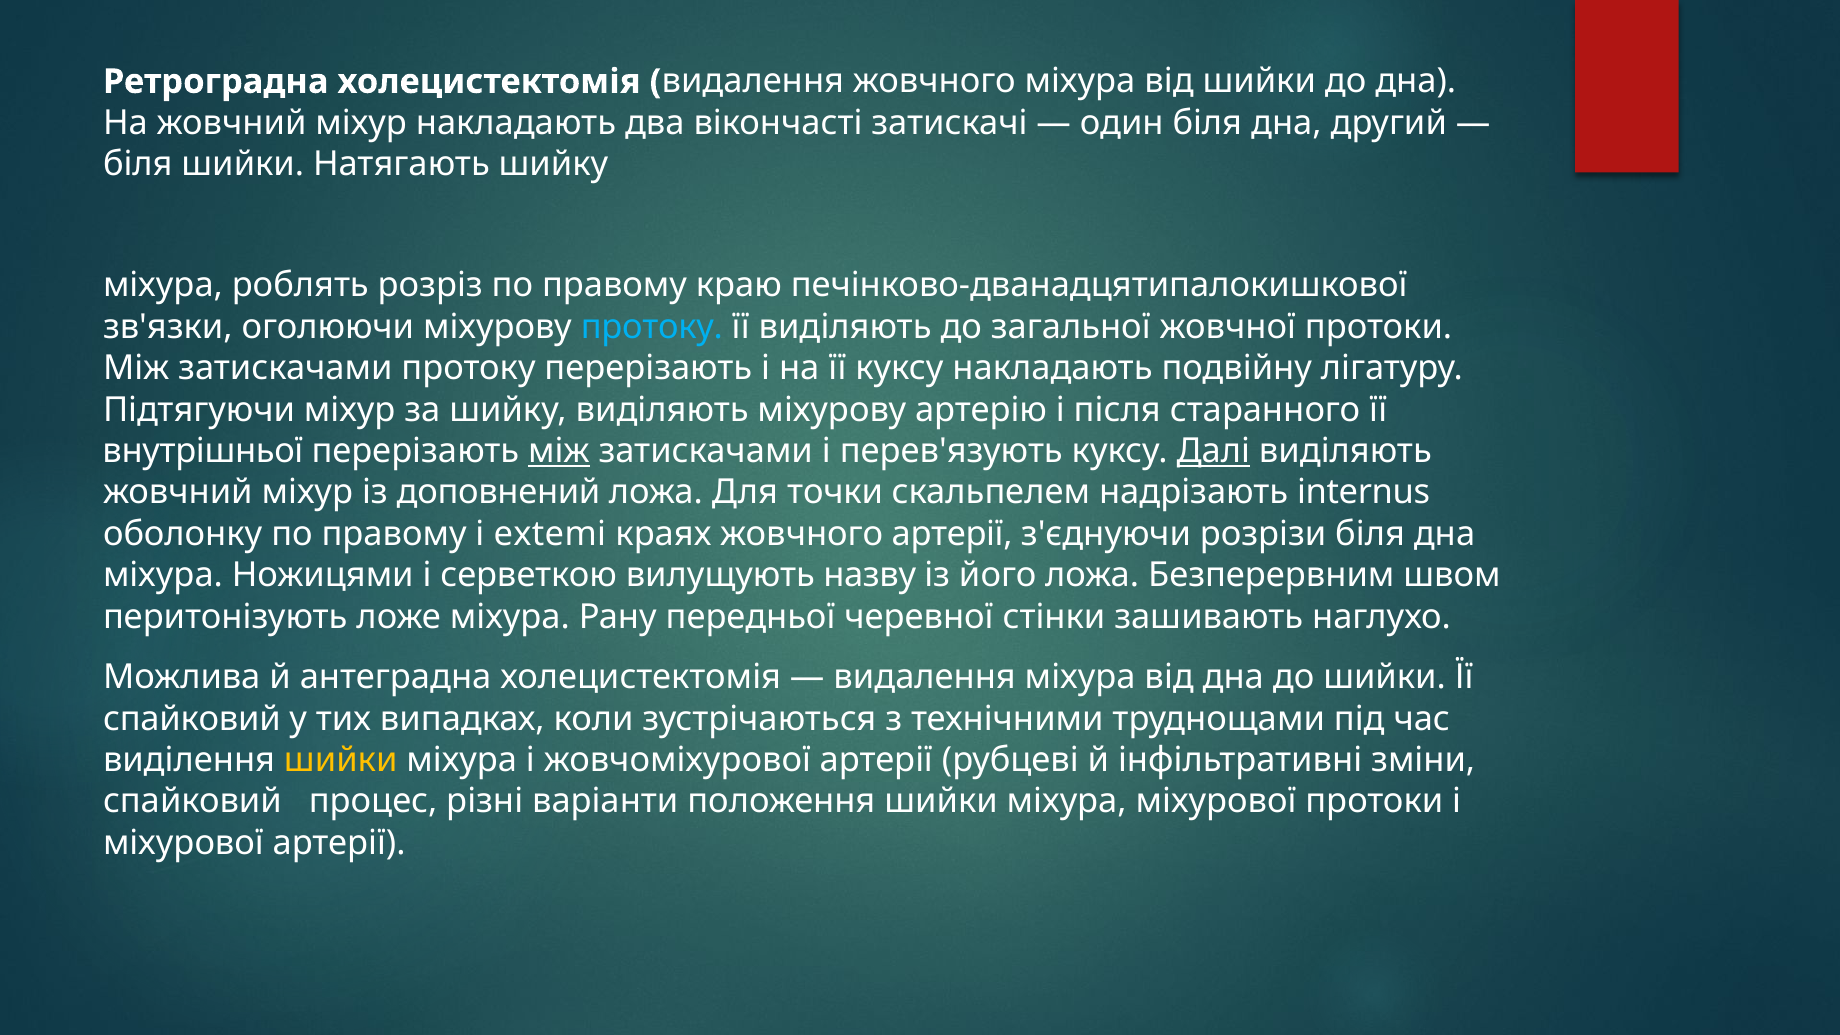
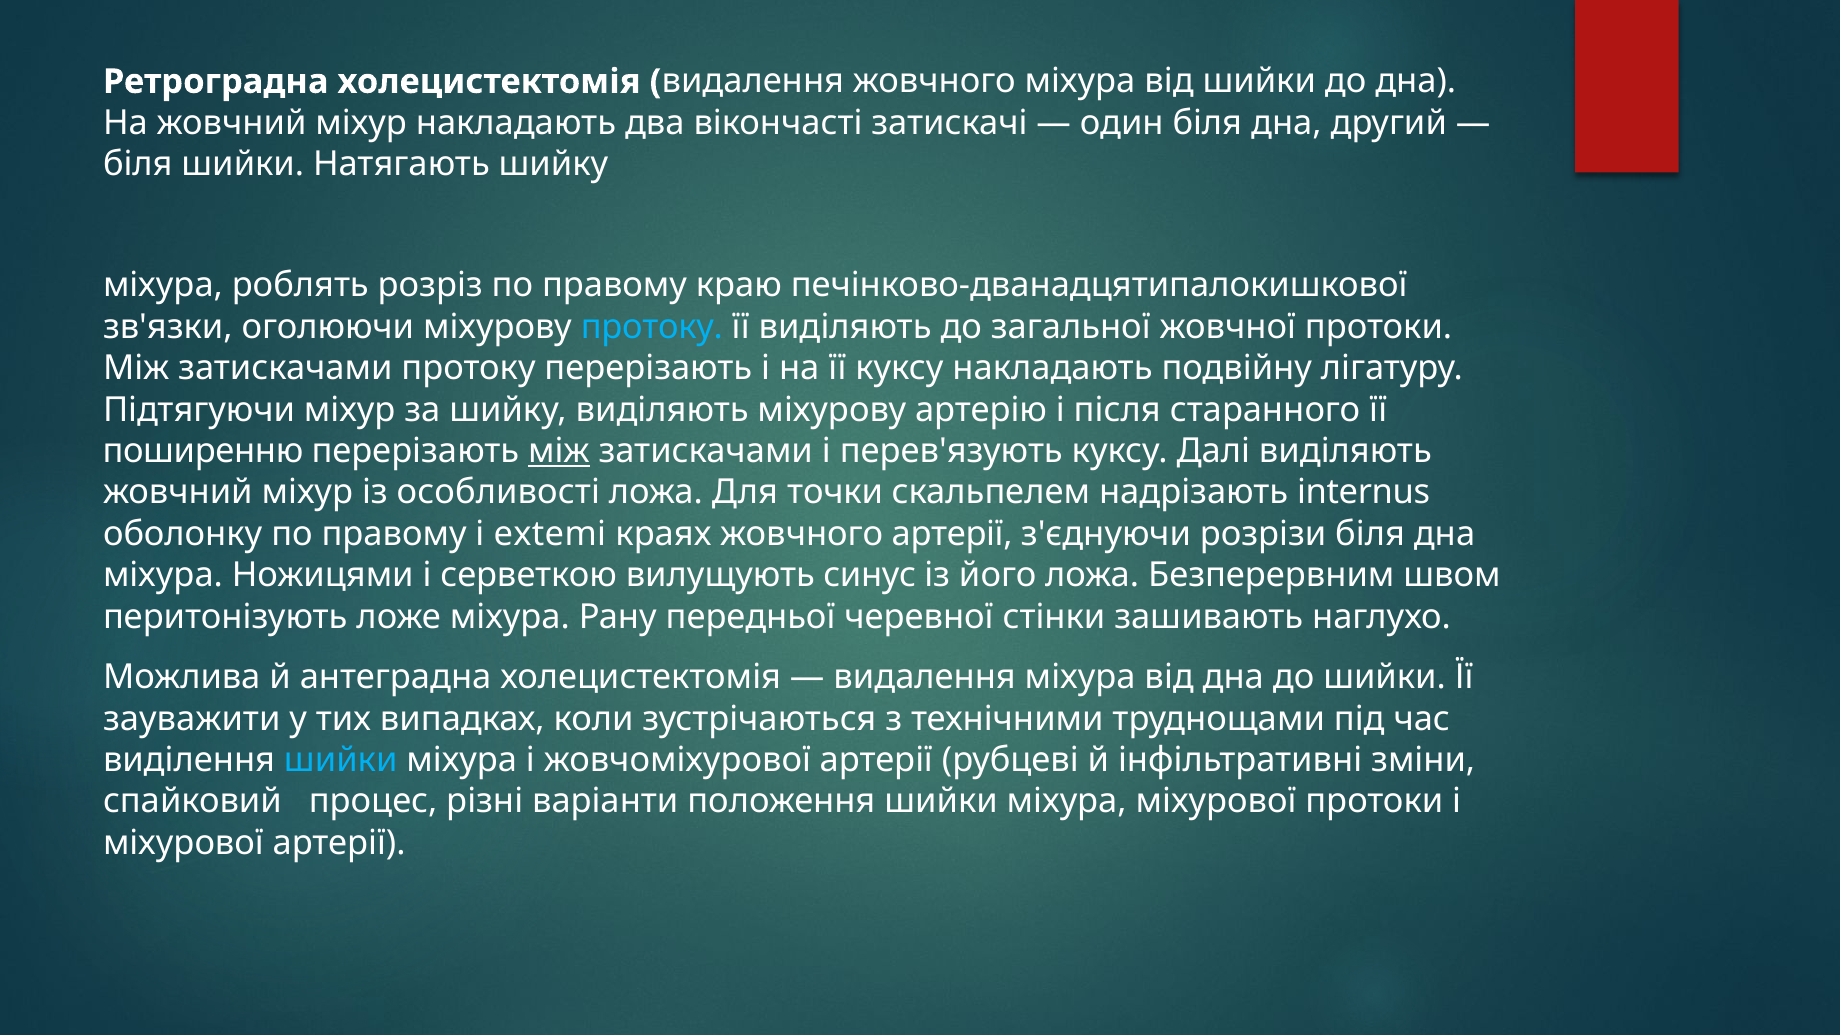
внутрішньої: внутрішньої -> поширенню
Далі underline: present -> none
доповнений: доповнений -> особливості
назву: назву -> синус
спайковий at (192, 719): спайковий -> зауважити
шийки at (341, 760) colour: yellow -> light blue
